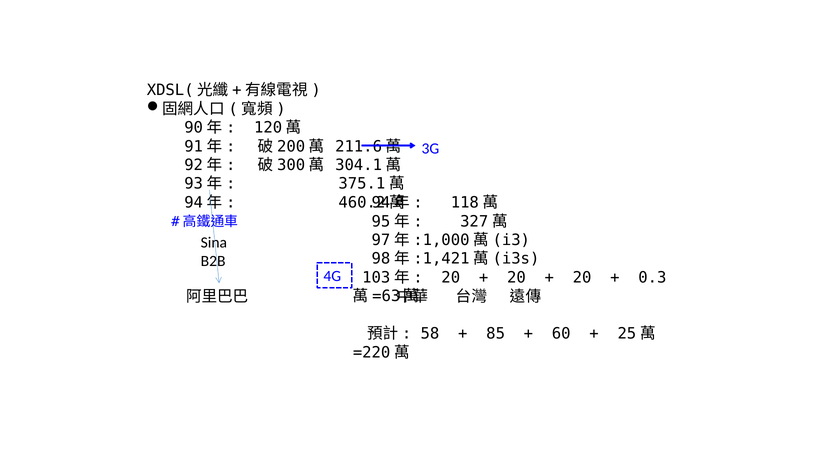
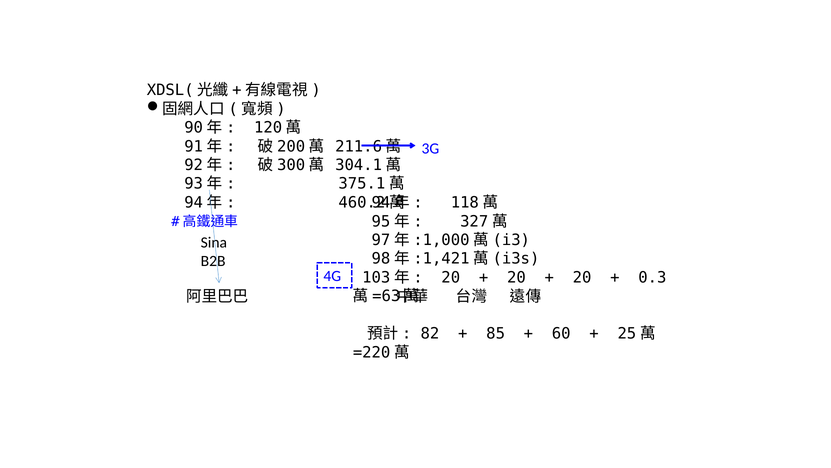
58: 58 -> 82
